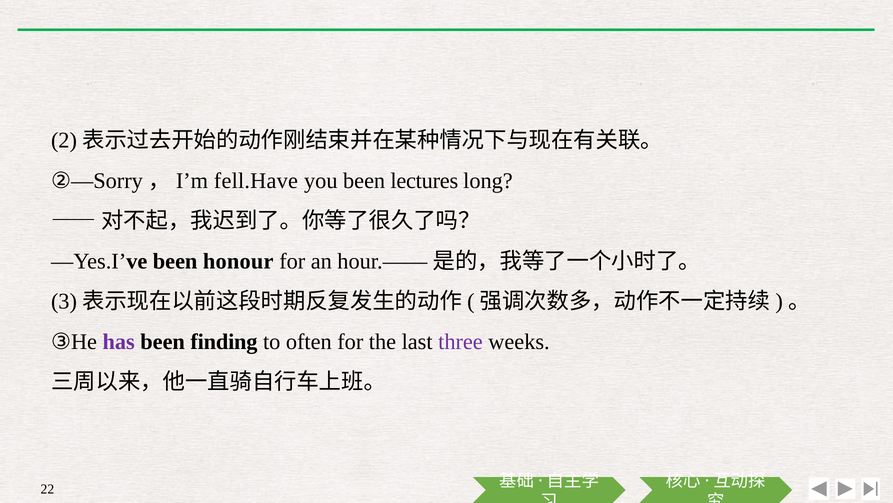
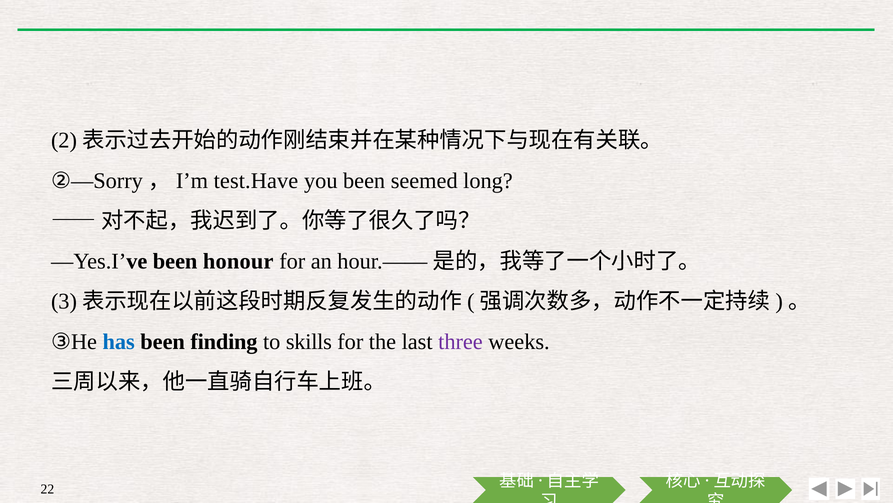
fell.Have: fell.Have -> test.Have
lectures: lectures -> seemed
has colour: purple -> blue
often: often -> skills
